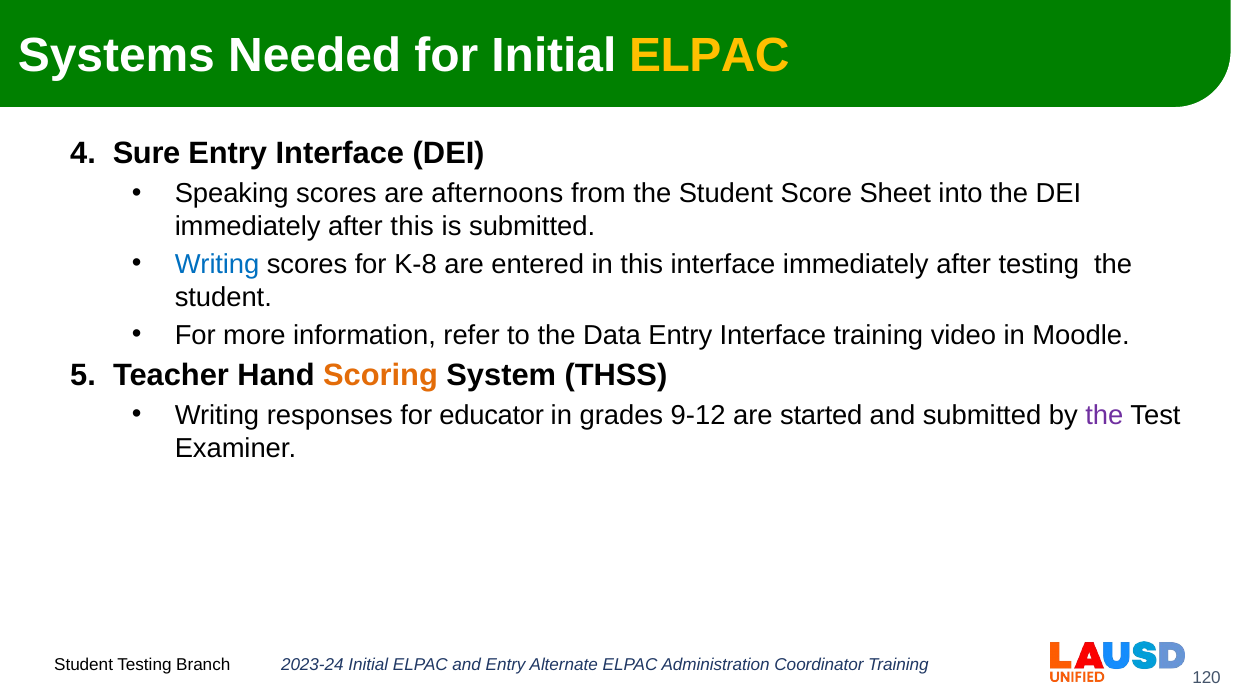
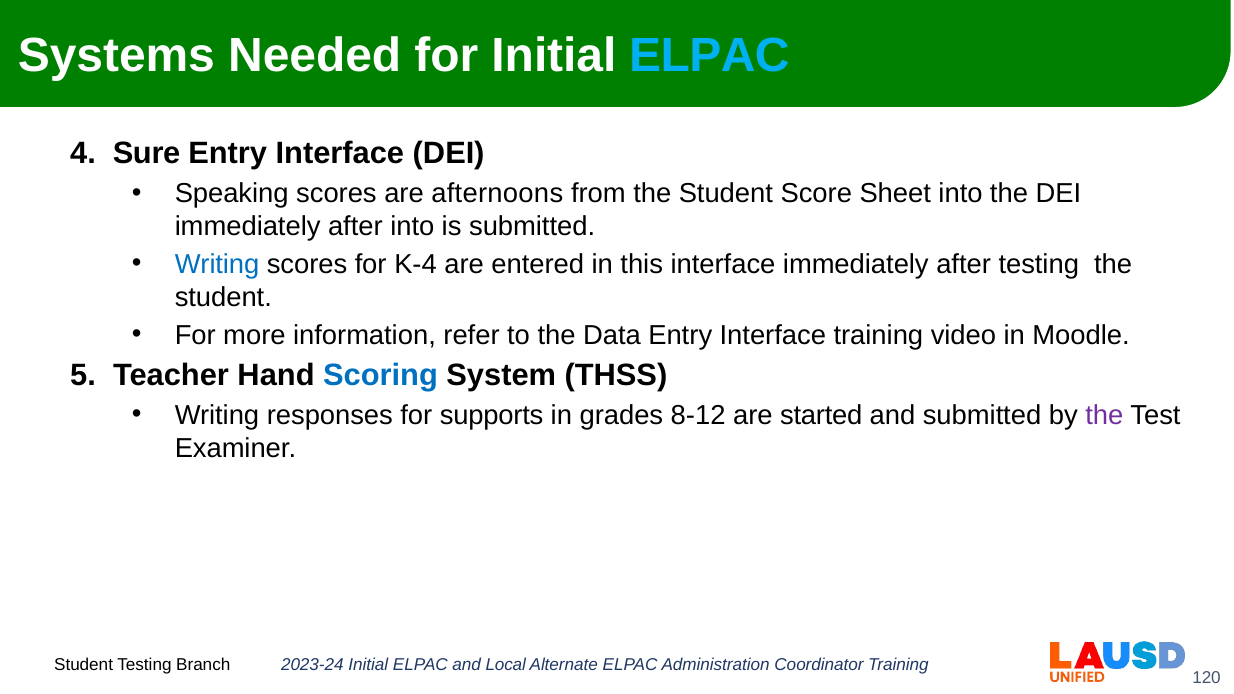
ELPAC at (709, 55) colour: yellow -> light blue
after this: this -> into
K-8: K-8 -> K-4
Scoring colour: orange -> blue
educator: educator -> supports
9-12: 9-12 -> 8-12
and Entry: Entry -> Local
